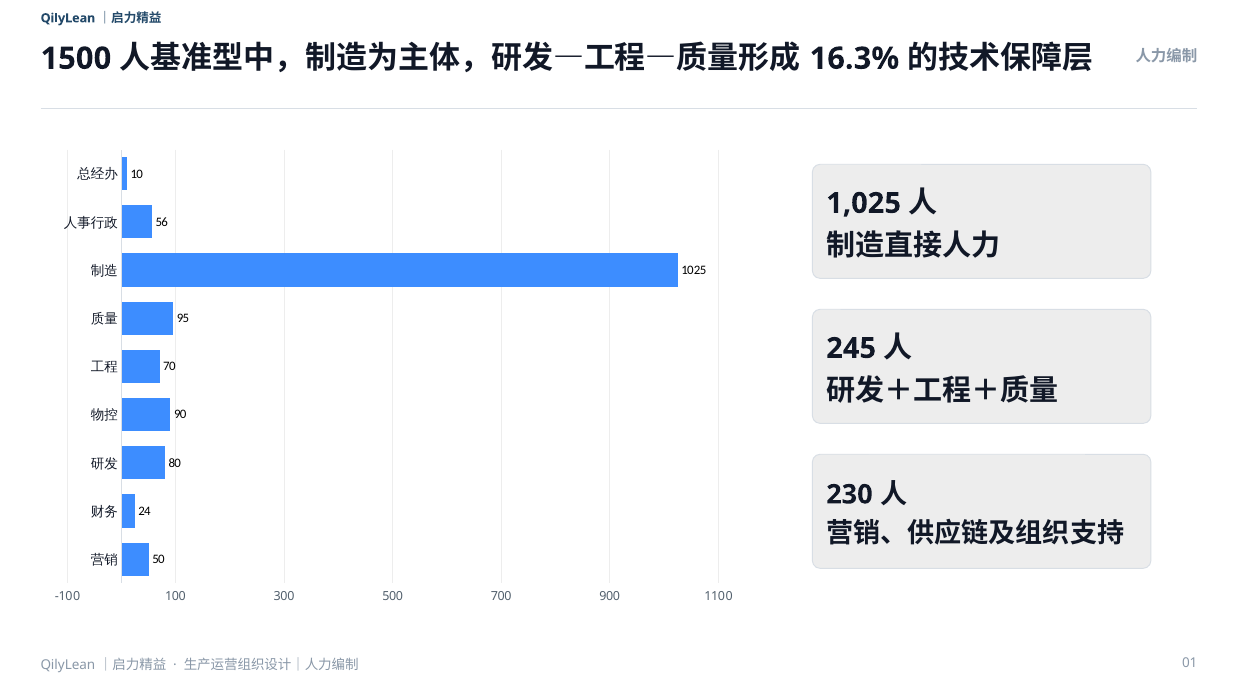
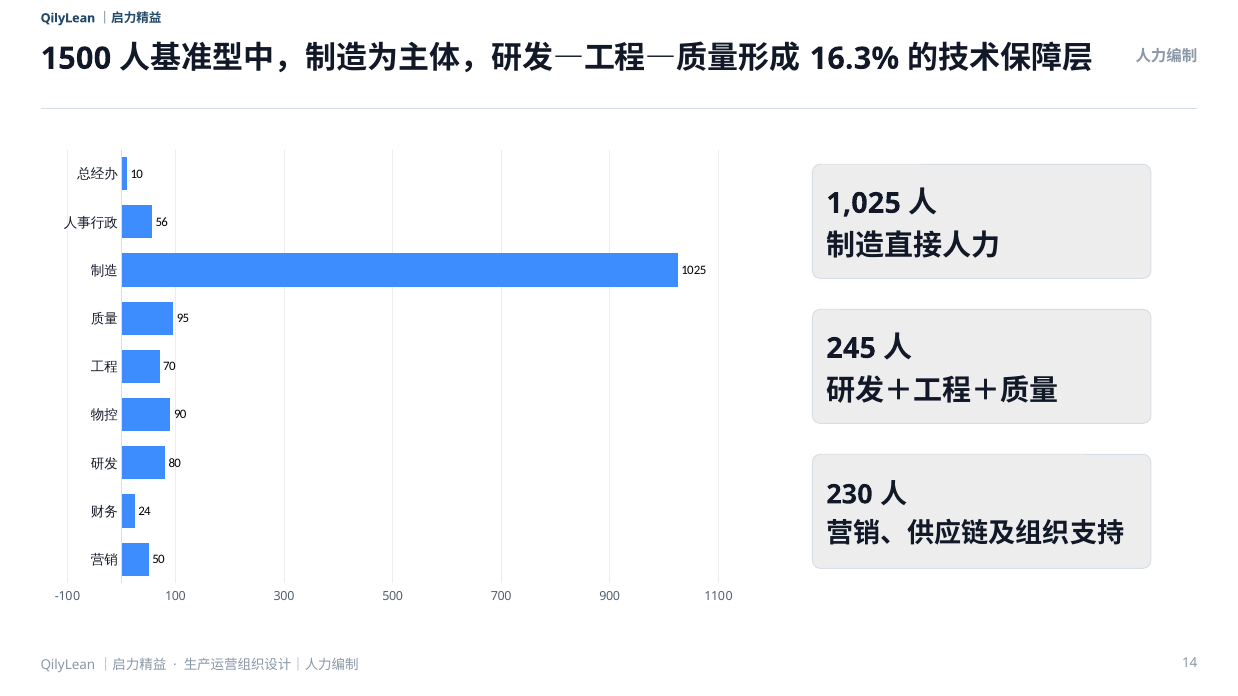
01: 01 -> 14
